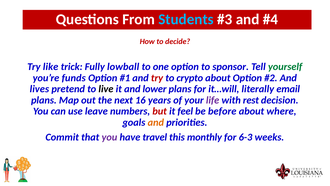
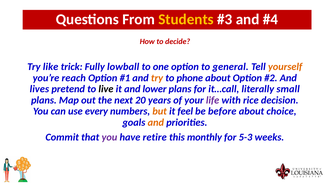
Students colour: light blue -> yellow
sponsor: sponsor -> general
yourself colour: green -> orange
funds: funds -> reach
try at (157, 78) colour: red -> orange
crypto: crypto -> phone
it…will: it…will -> it…call
email: email -> small
16: 16 -> 20
rest: rest -> rice
leave: leave -> every
but colour: red -> orange
where: where -> choice
travel: travel -> retire
6-3: 6-3 -> 5-3
